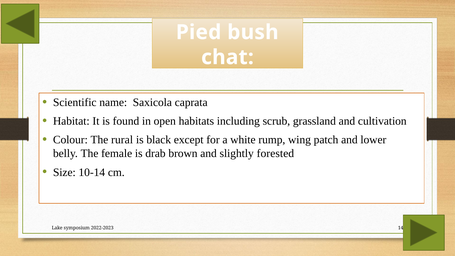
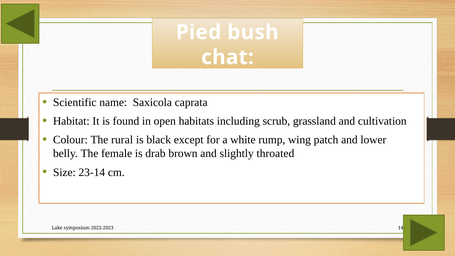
forested: forested -> throated
10-14: 10-14 -> 23-14
